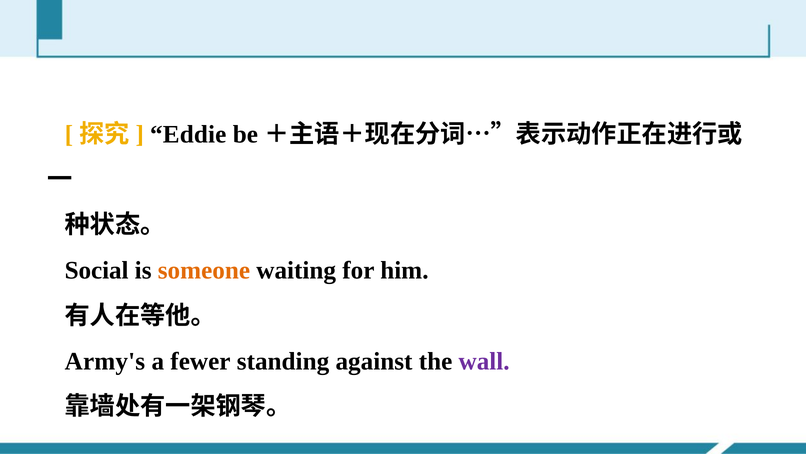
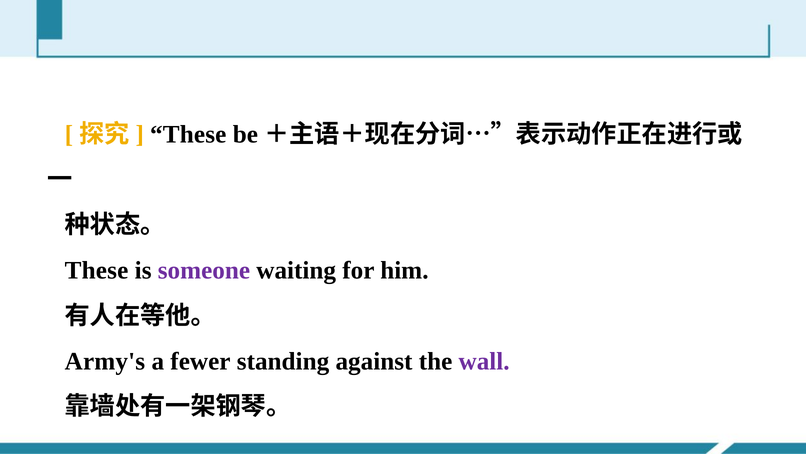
Eddie at (188, 134): Eddie -> These
Social at (97, 270): Social -> These
someone colour: orange -> purple
